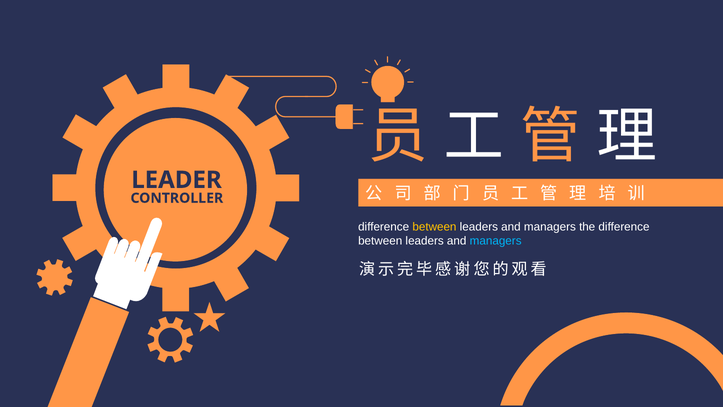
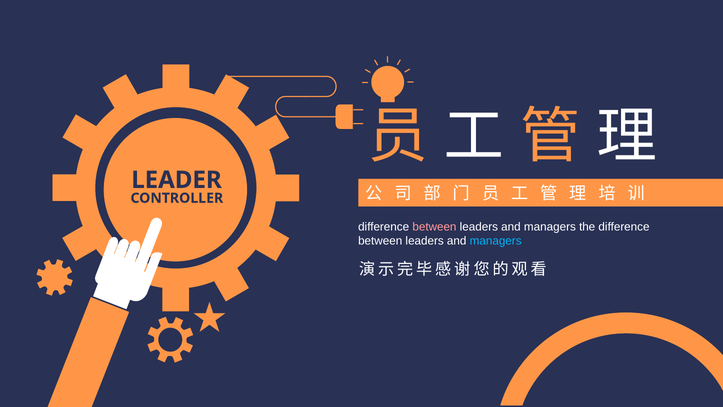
between at (434, 227) colour: yellow -> pink
